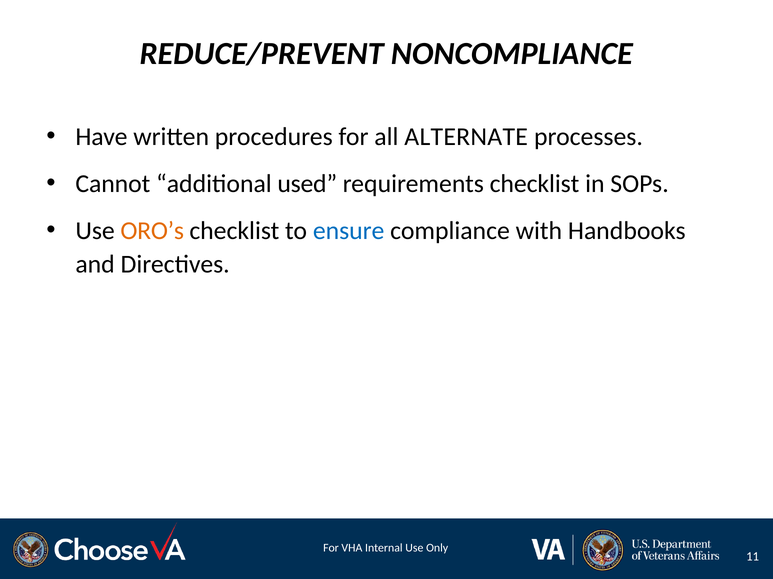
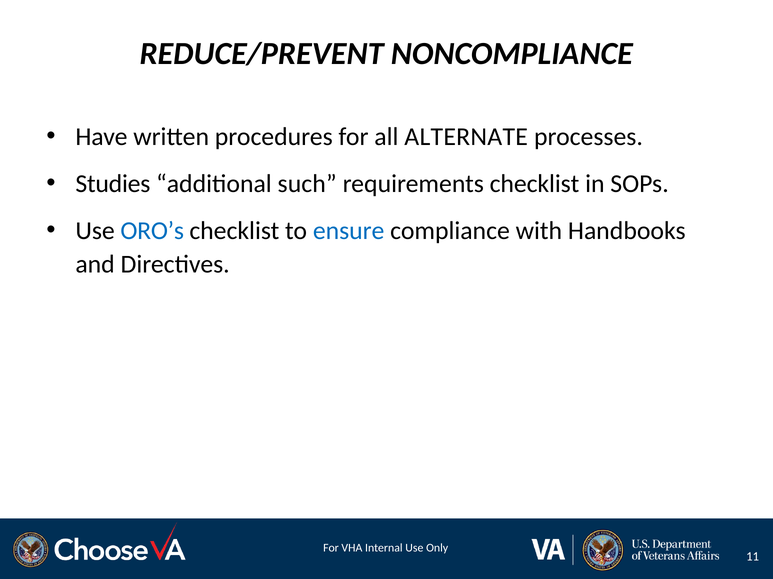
Cannot: Cannot -> Studies
used: used -> such
ORO’s colour: orange -> blue
